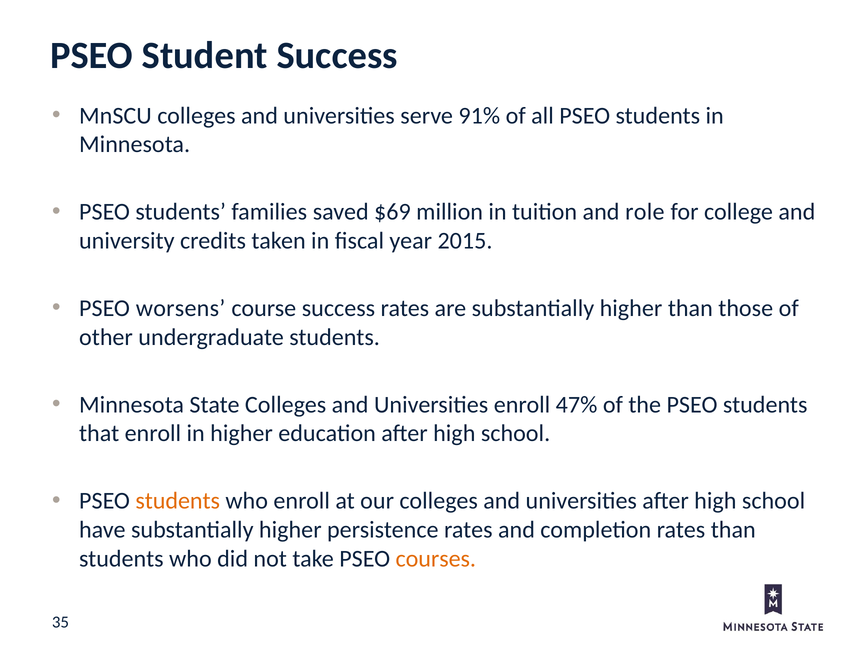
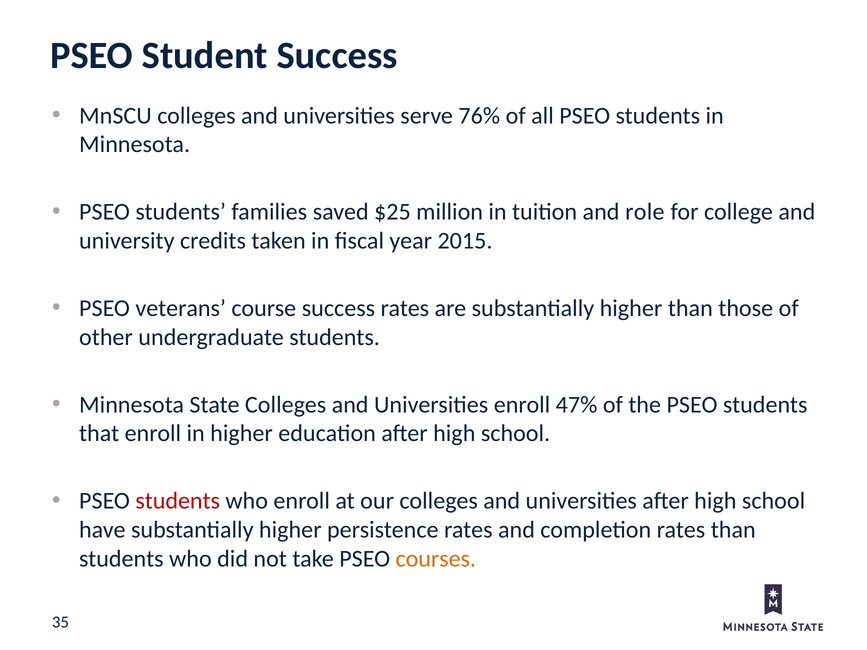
91%: 91% -> 76%
$69: $69 -> $25
worsens: worsens -> veterans
students at (178, 501) colour: orange -> red
